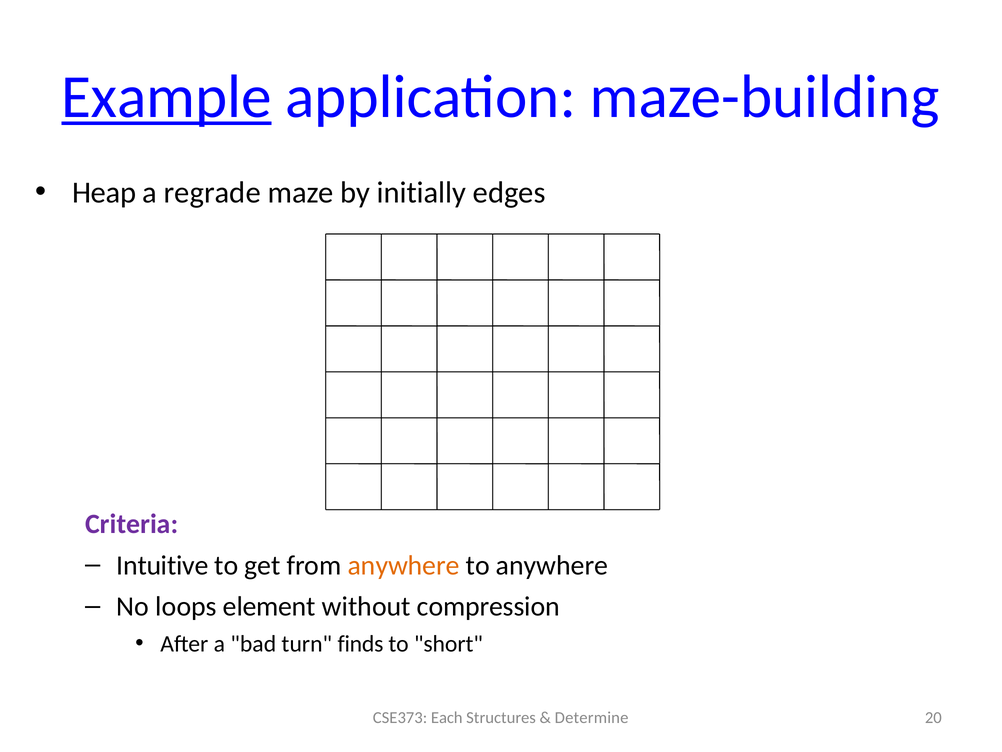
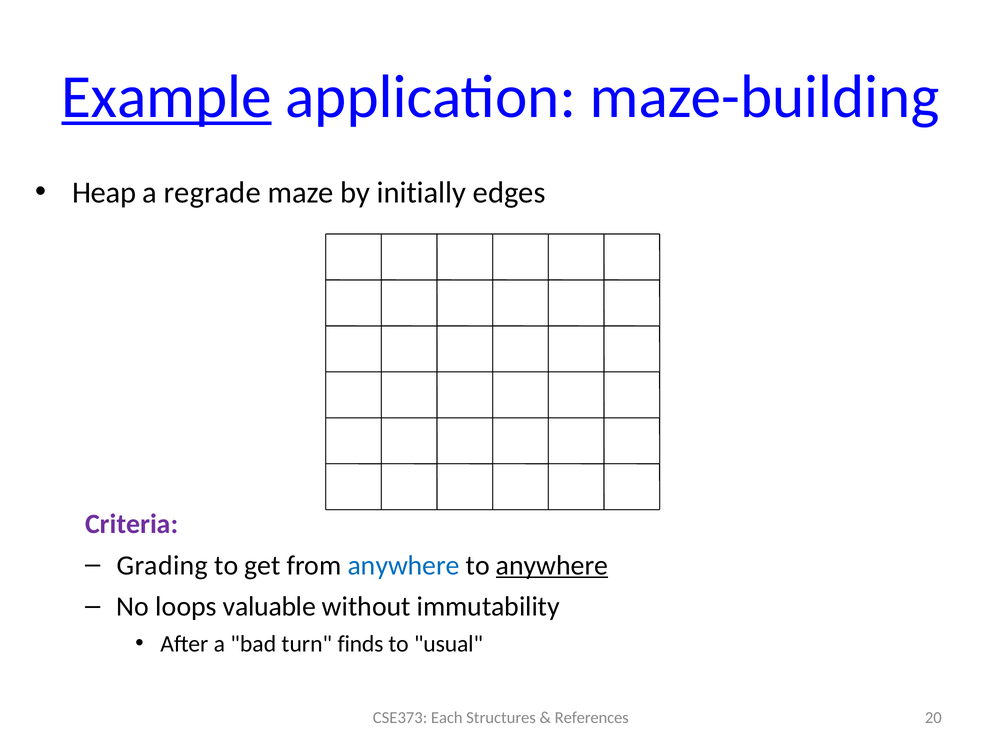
Intuitive: Intuitive -> Grading
anywhere at (404, 565) colour: orange -> blue
anywhere at (552, 565) underline: none -> present
element: element -> valuable
compression: compression -> immutability
short: short -> usual
Determine: Determine -> References
